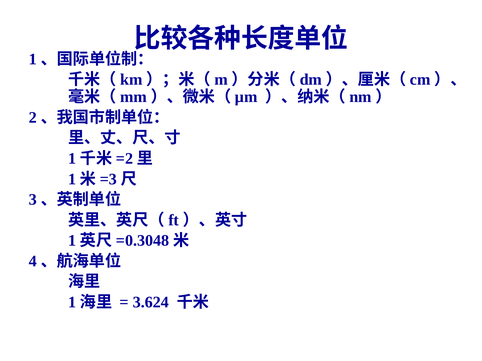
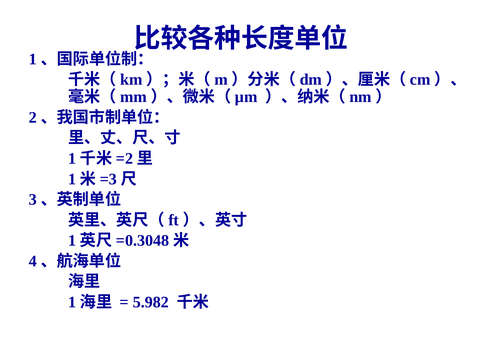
3.624: 3.624 -> 5.982
